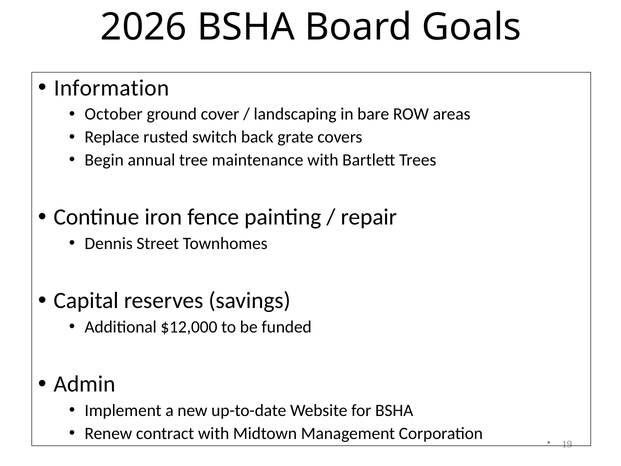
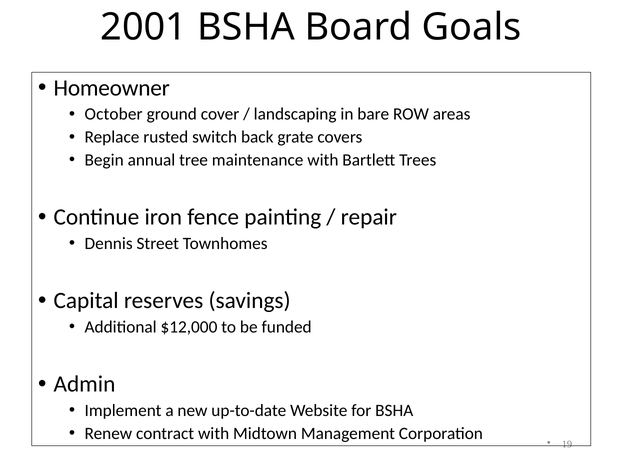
2026: 2026 -> 2001
Information: Information -> Homeowner
